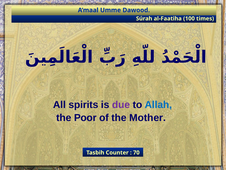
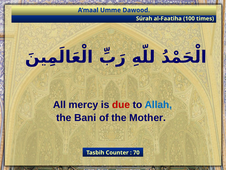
spirits: spirits -> mercy
due colour: purple -> red
Poor: Poor -> Bani
